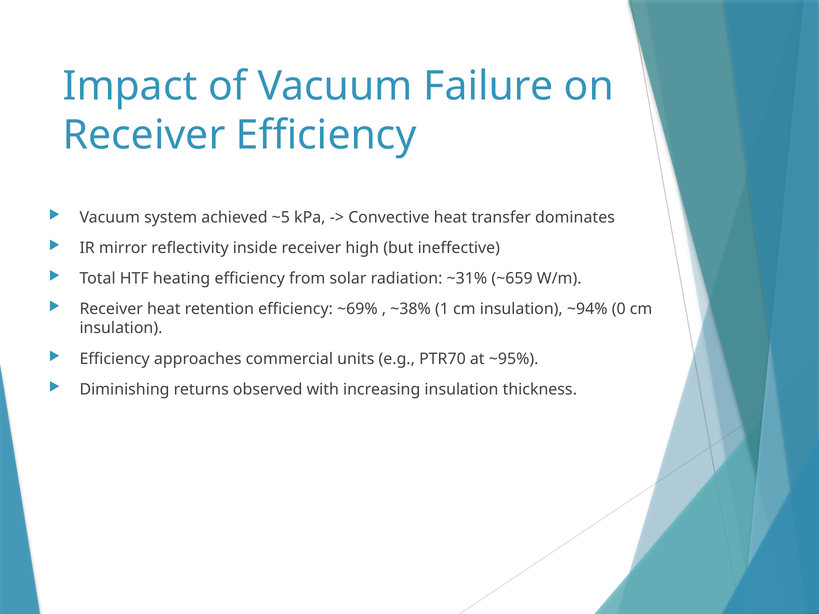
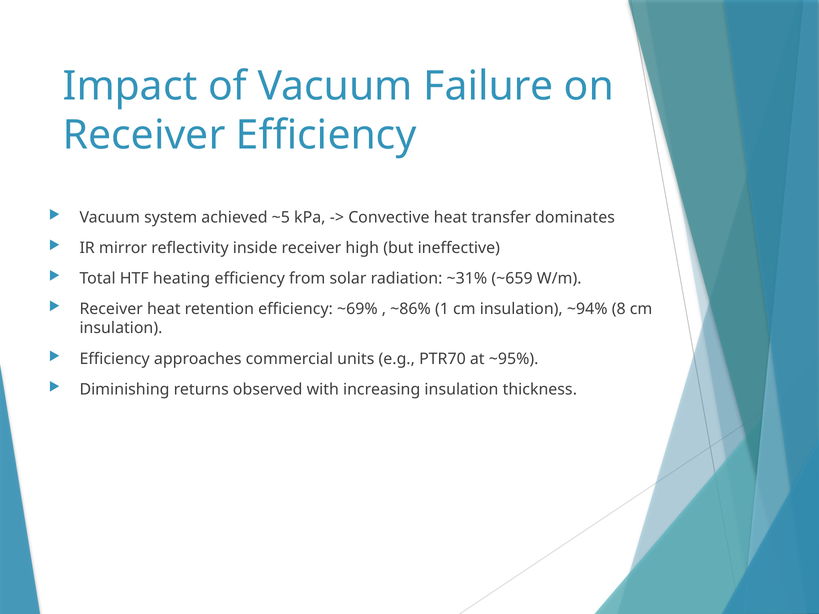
~38%: ~38% -> ~86%
0: 0 -> 8
